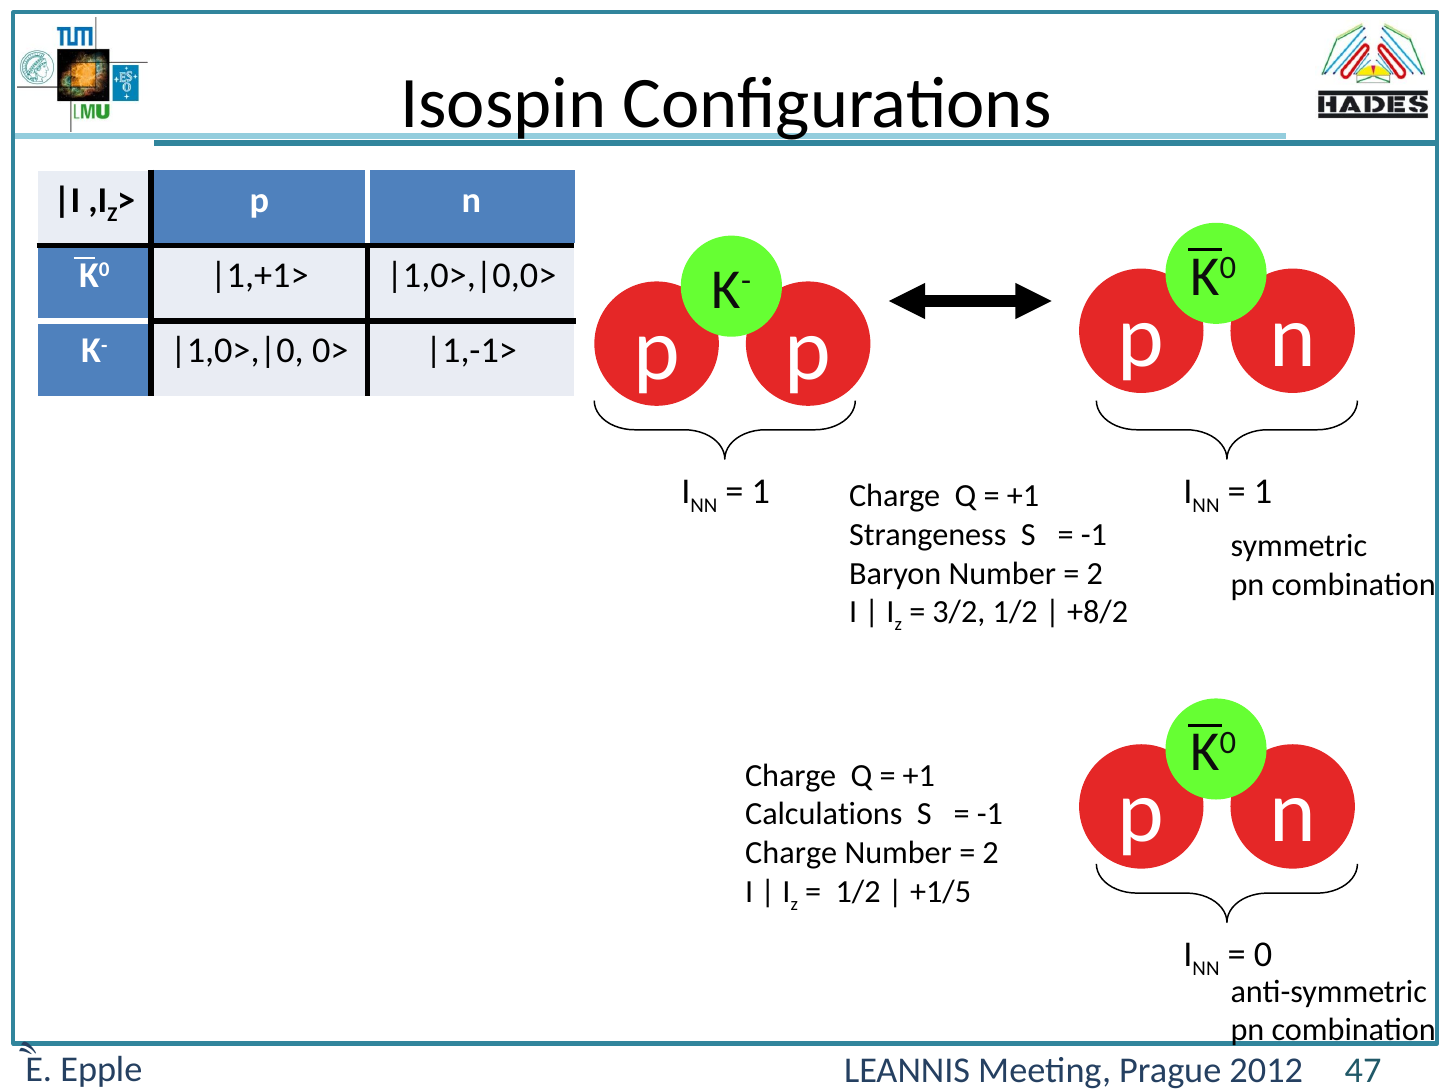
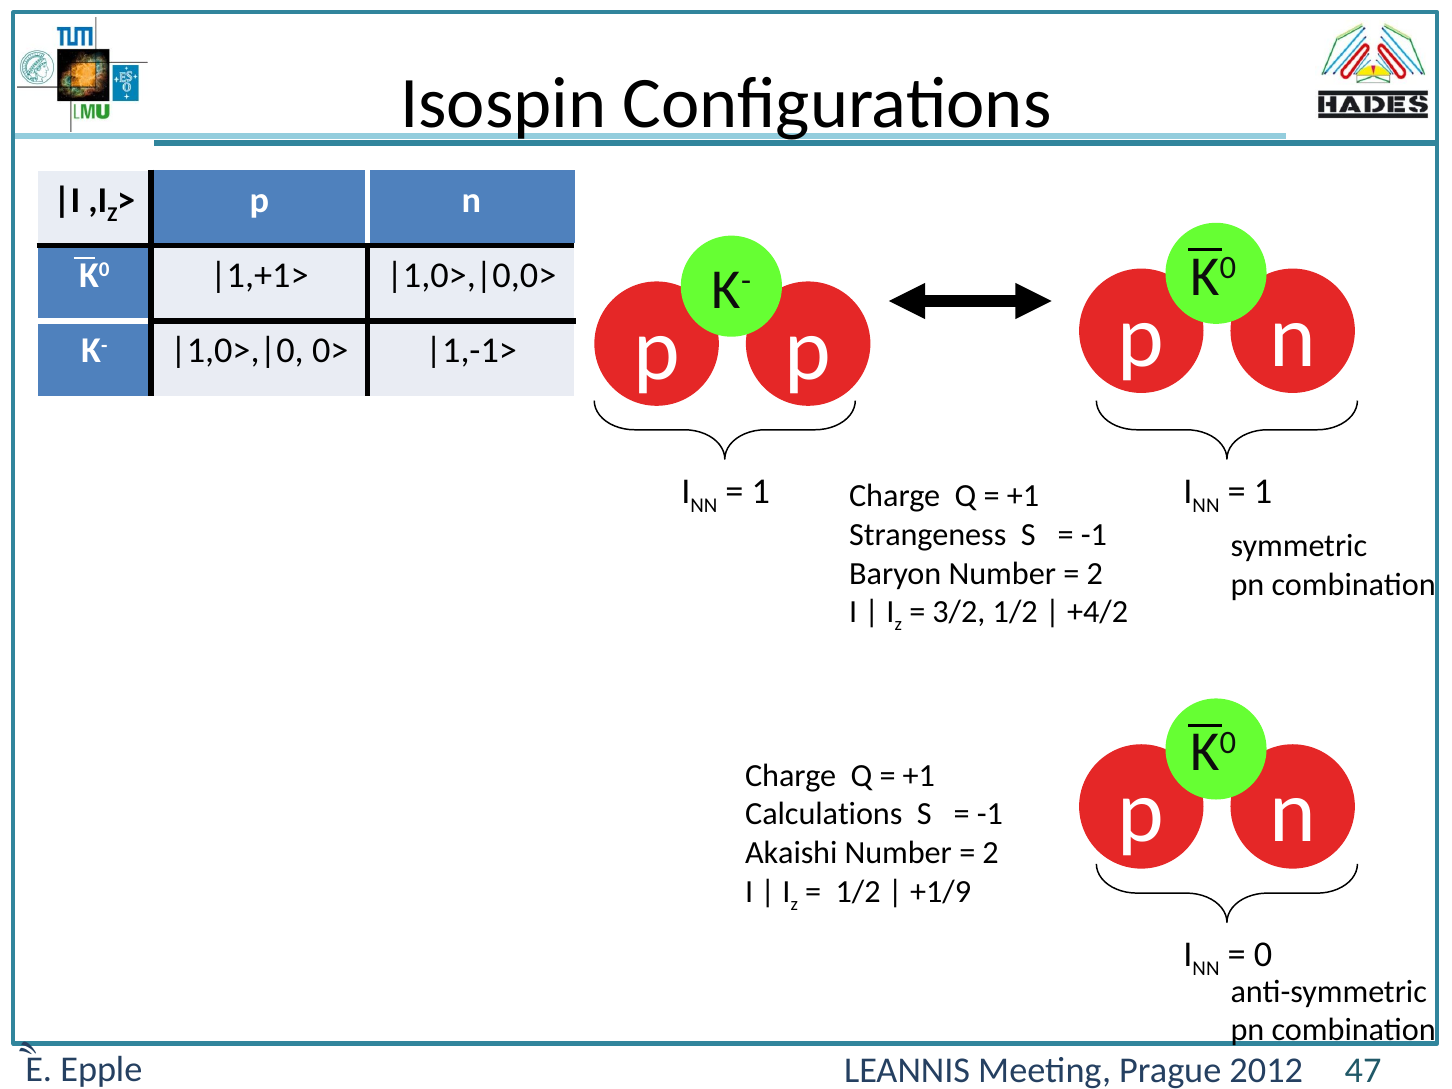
+8/2: +8/2 -> +4/2
Charge at (791, 853): Charge -> Akaishi
+1/5: +1/5 -> +1/9
